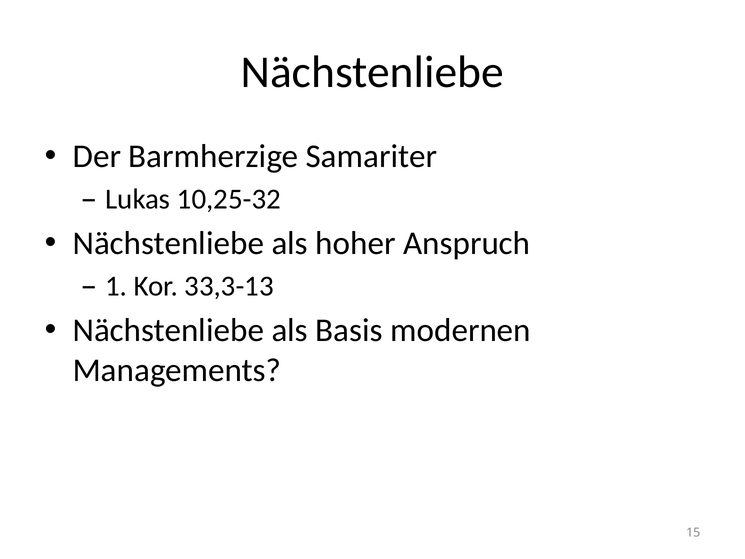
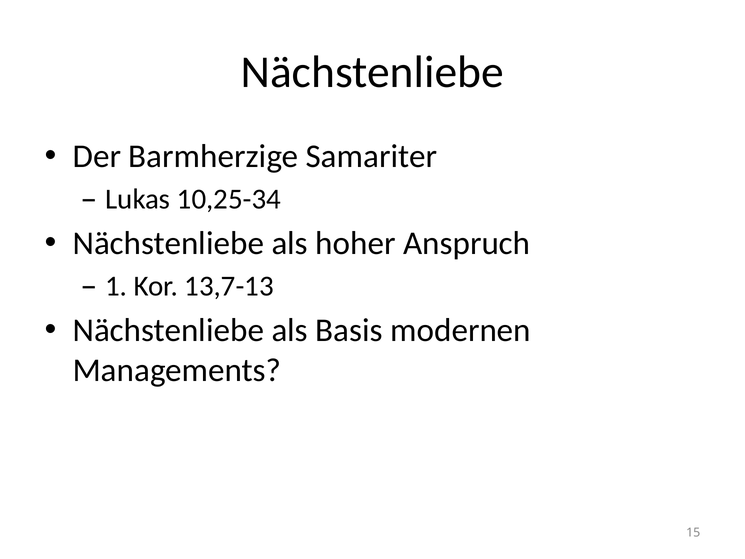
10,25-32: 10,25-32 -> 10,25-34
33,3-13: 33,3-13 -> 13,7-13
